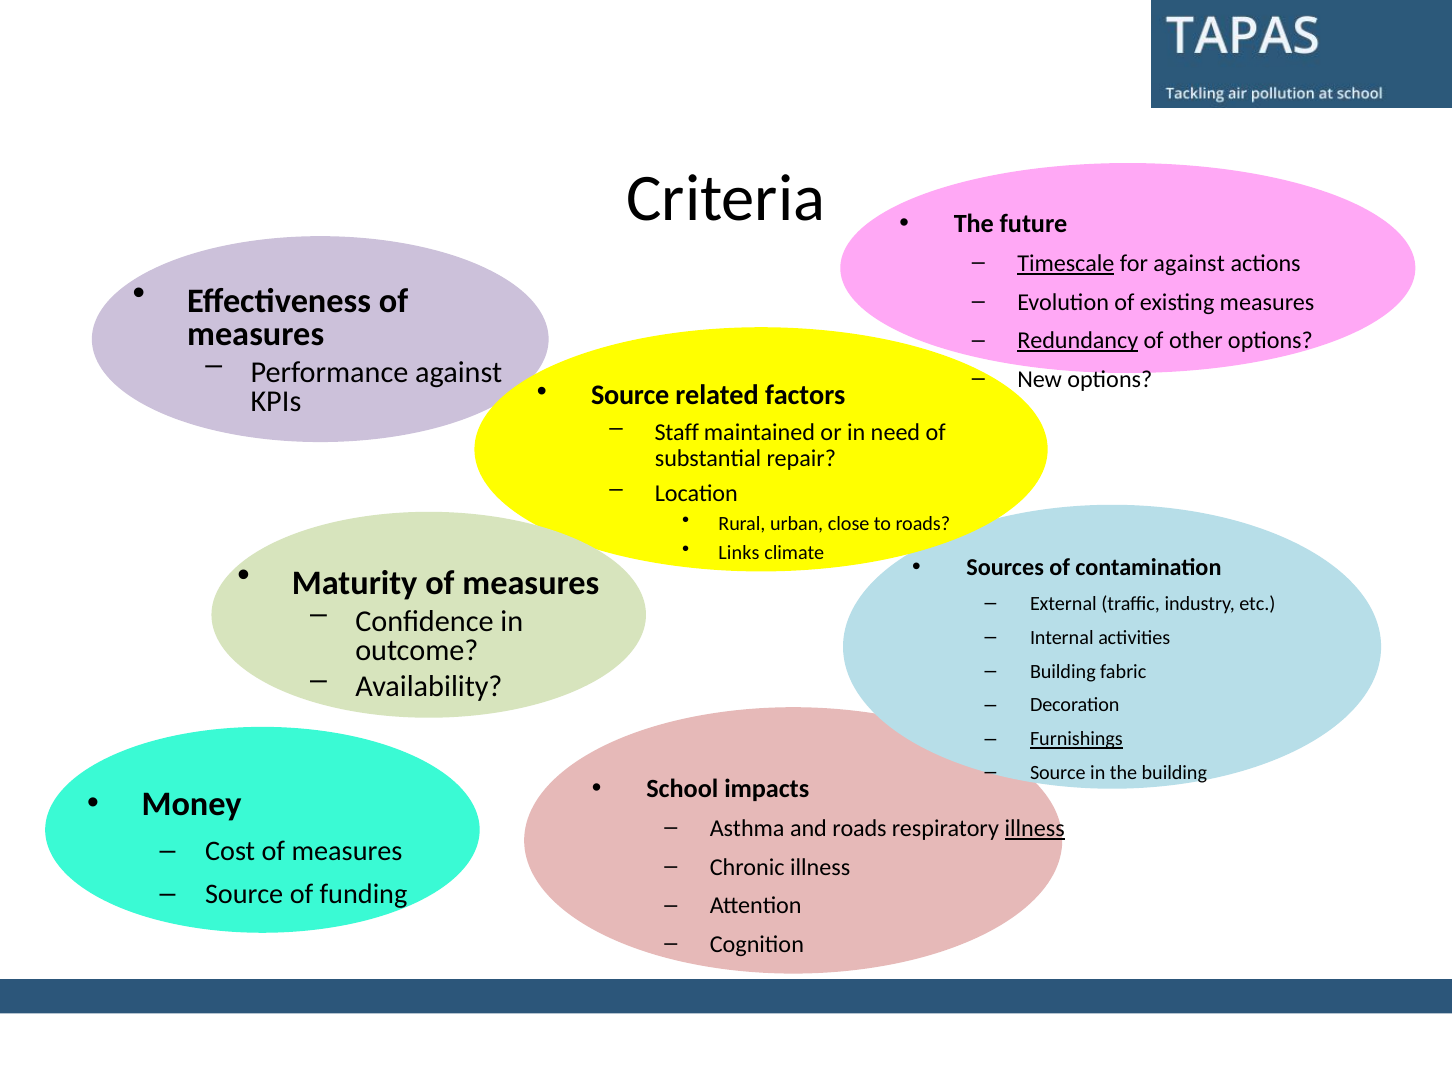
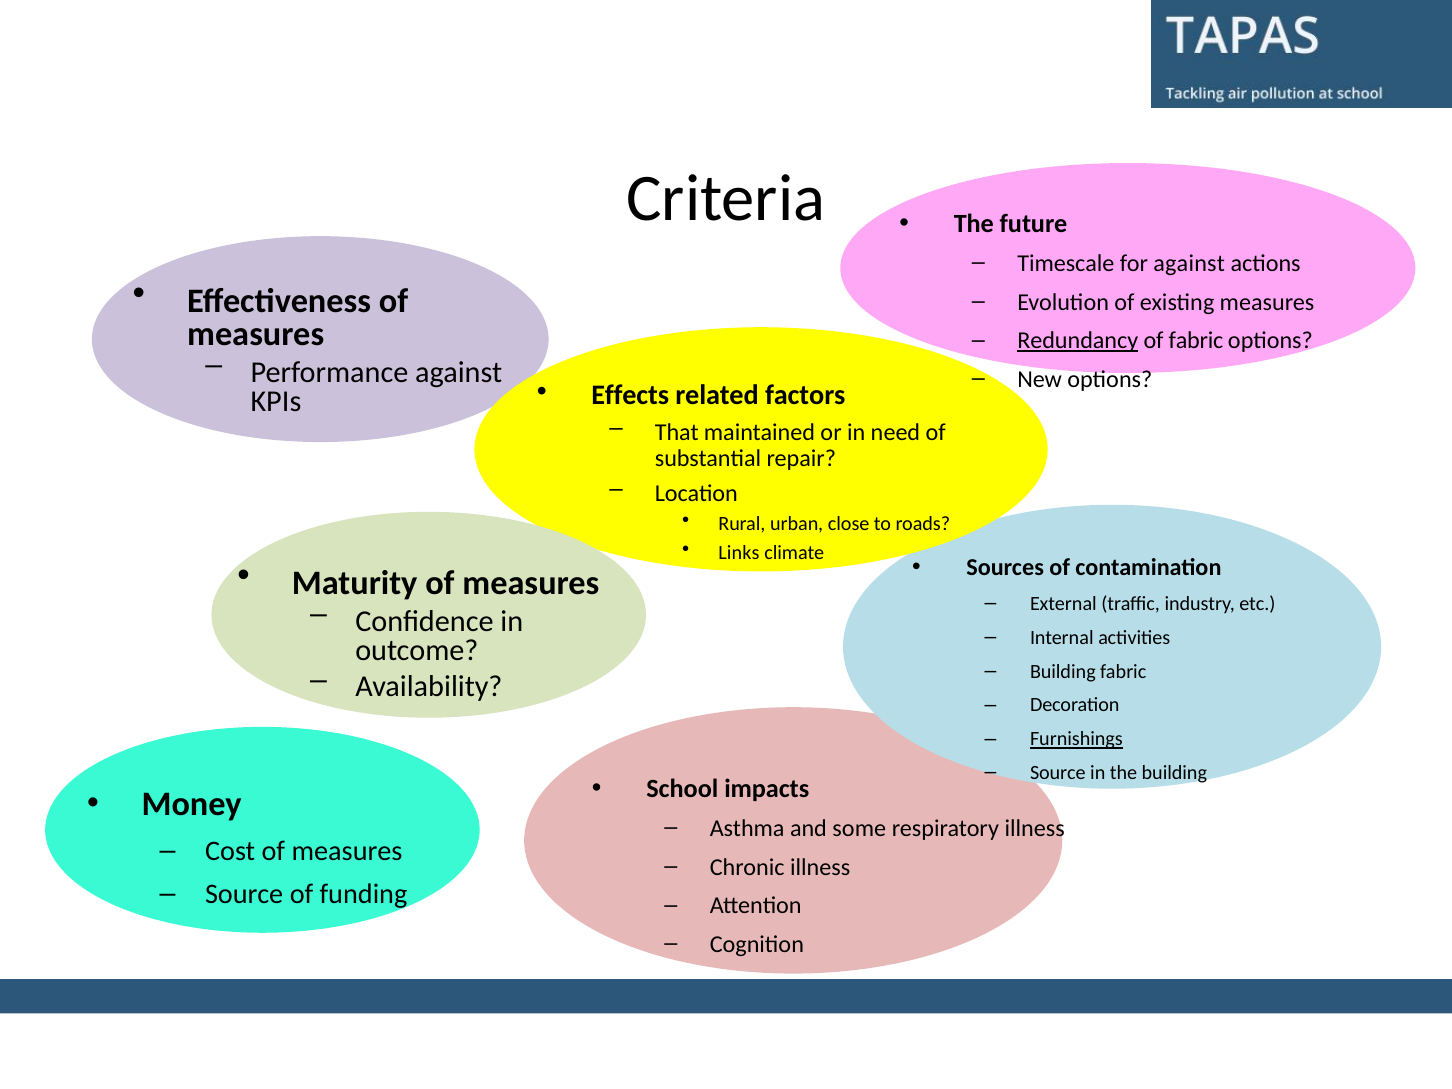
Timescale underline: present -> none
of other: other -> fabric
Source at (630, 396): Source -> Effects
Staff: Staff -> That
and roads: roads -> some
illness at (1035, 828) underline: present -> none
